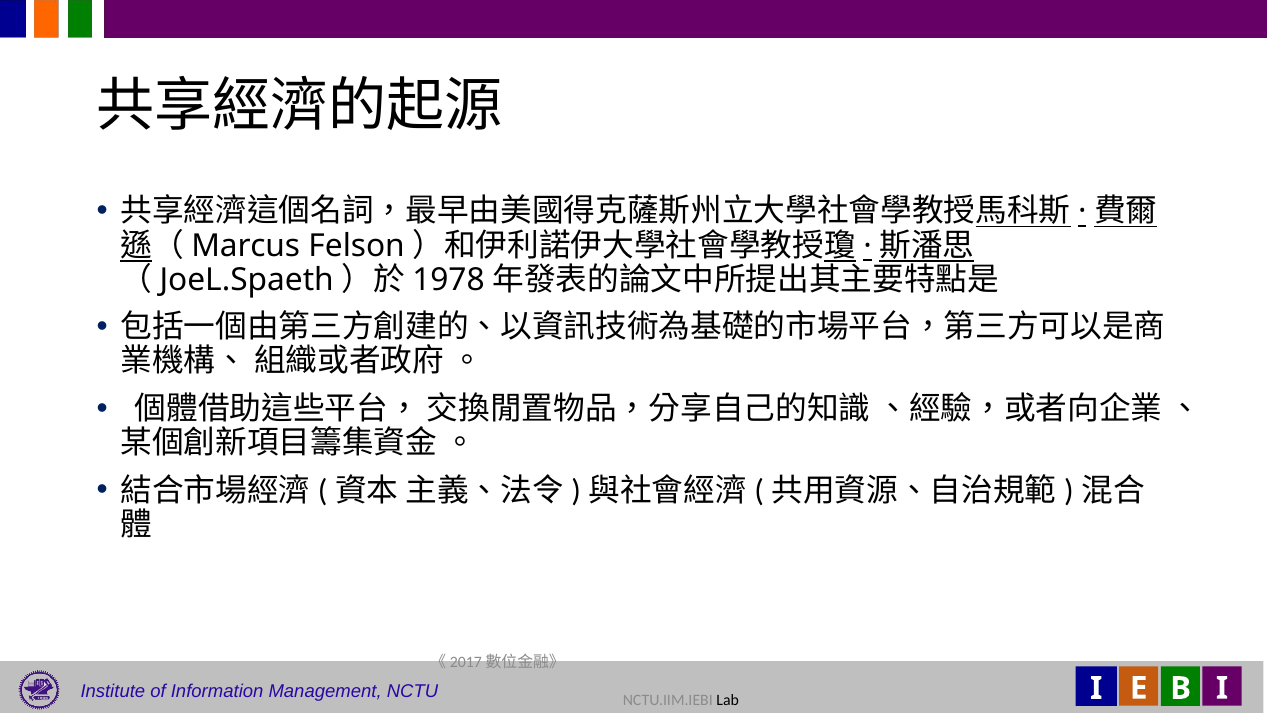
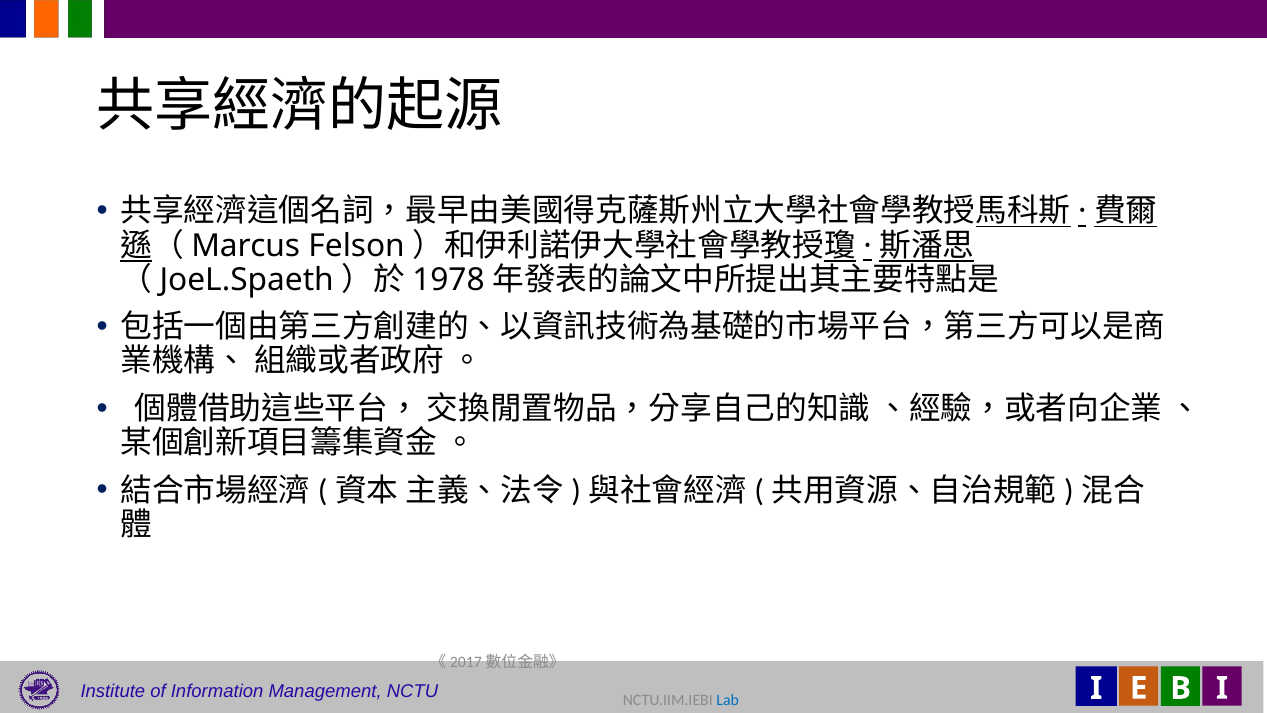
Lab colour: black -> blue
